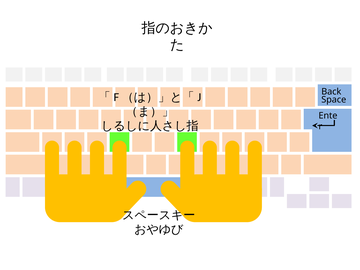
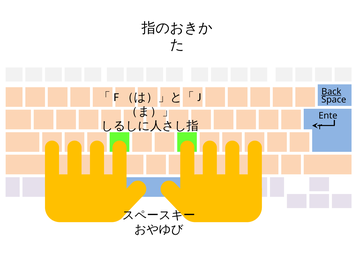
Back underline: none -> present
